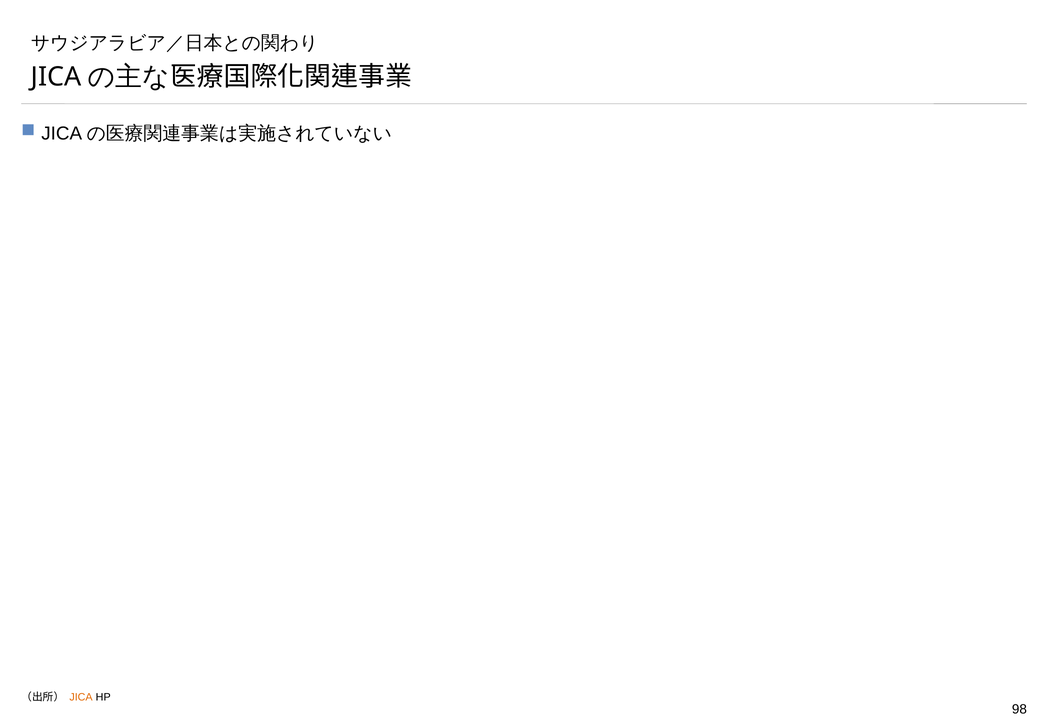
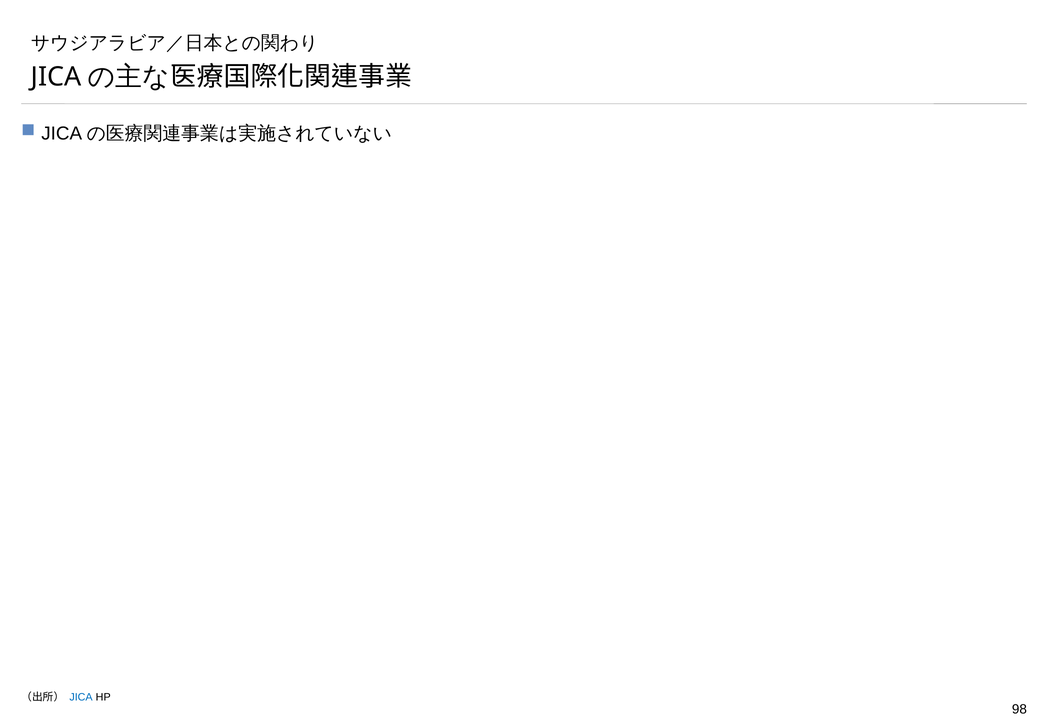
JICA colour: orange -> blue
